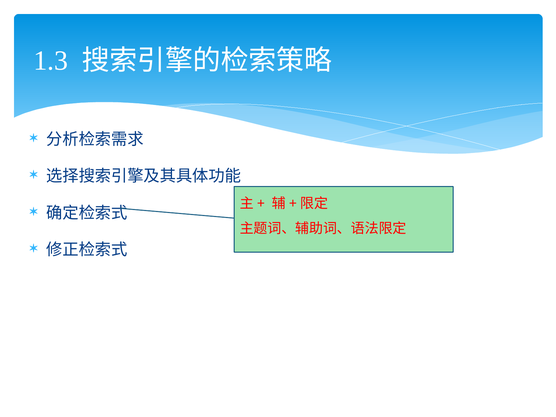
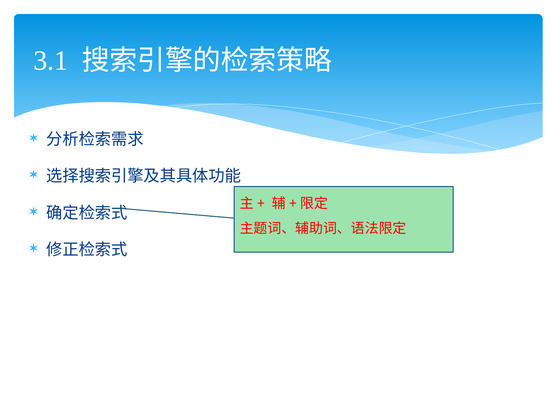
1.3: 1.3 -> 3.1
